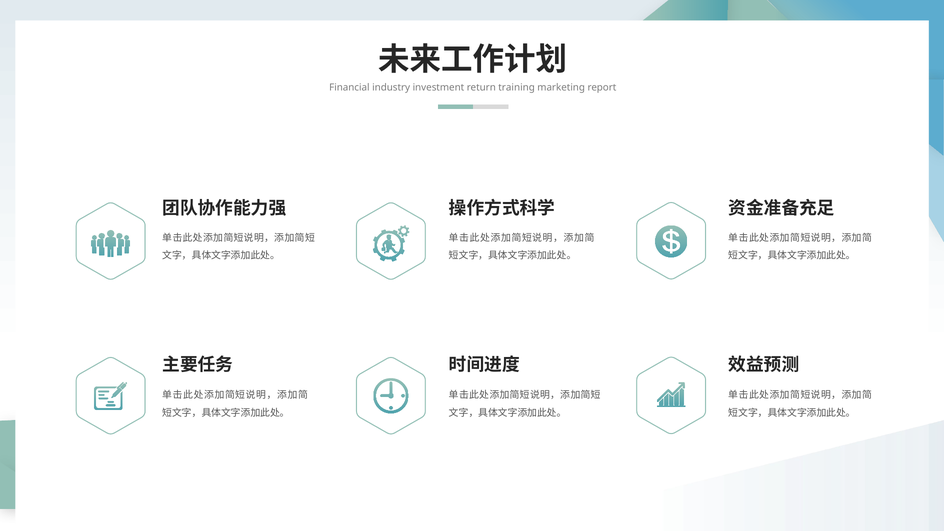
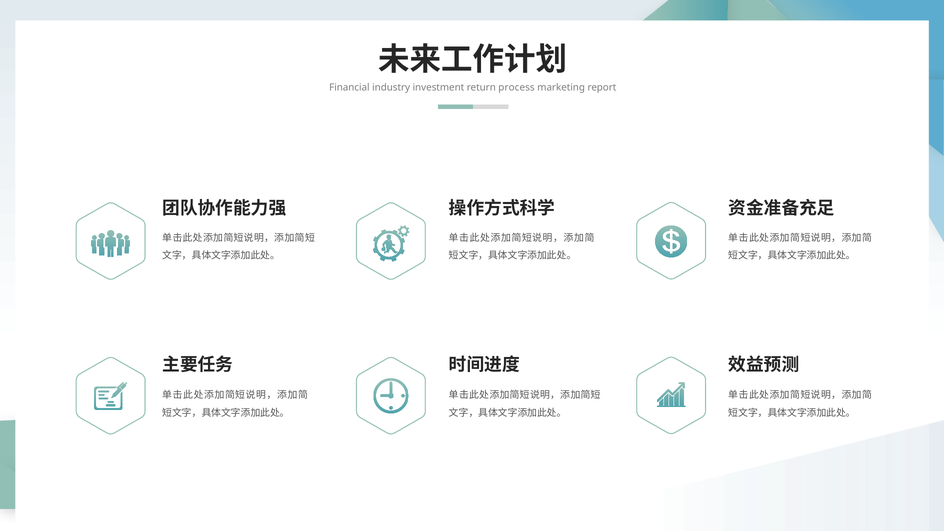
training: training -> process
